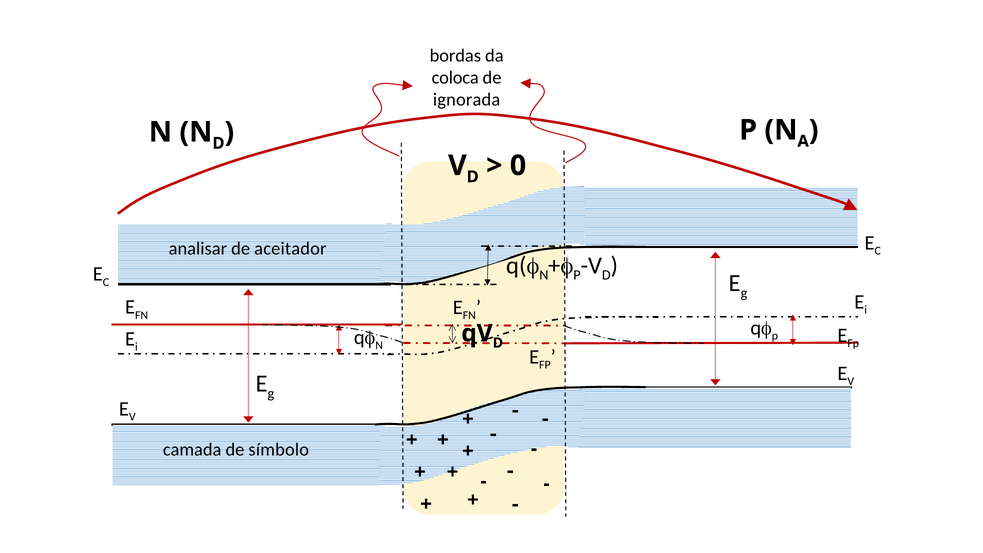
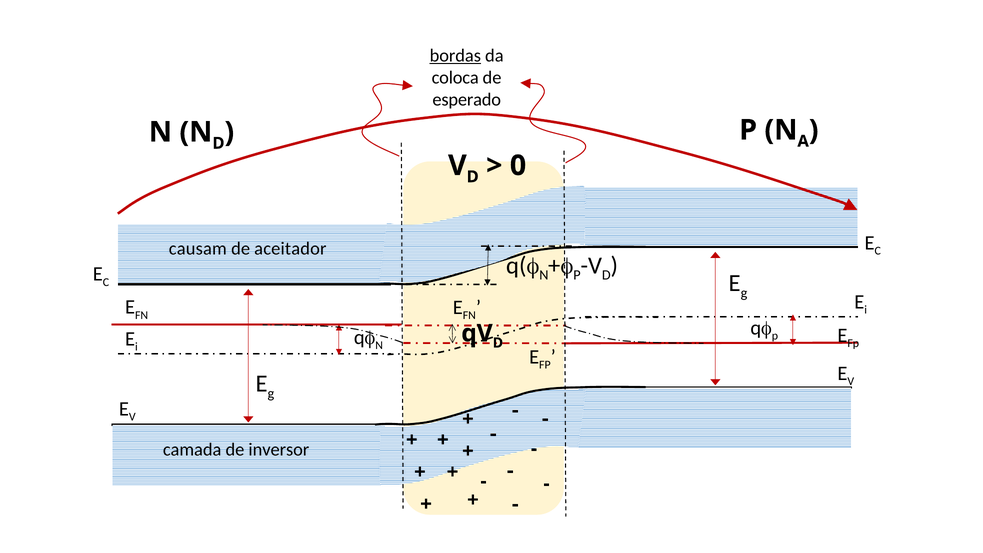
bordas underline: none -> present
ignorada: ignorada -> esperado
analisar: analisar -> causam
símbolo: símbolo -> inversor
